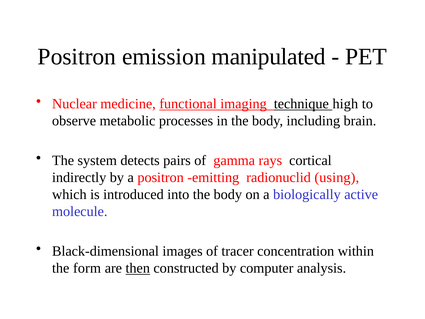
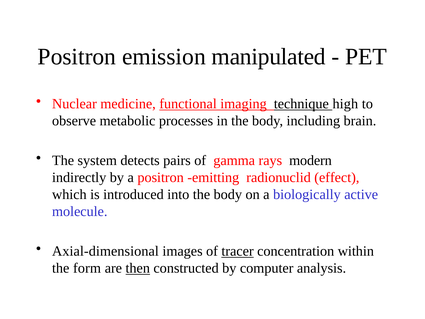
cortical: cortical -> modern
using: using -> effect
Black-dimensional: Black-dimensional -> Axial-dimensional
tracer underline: none -> present
